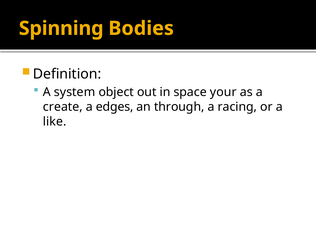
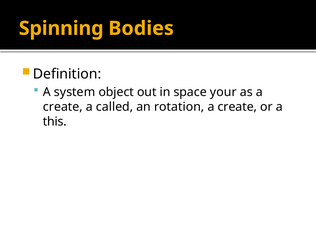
edges: edges -> called
through: through -> rotation
racing at (237, 107): racing -> create
like: like -> this
